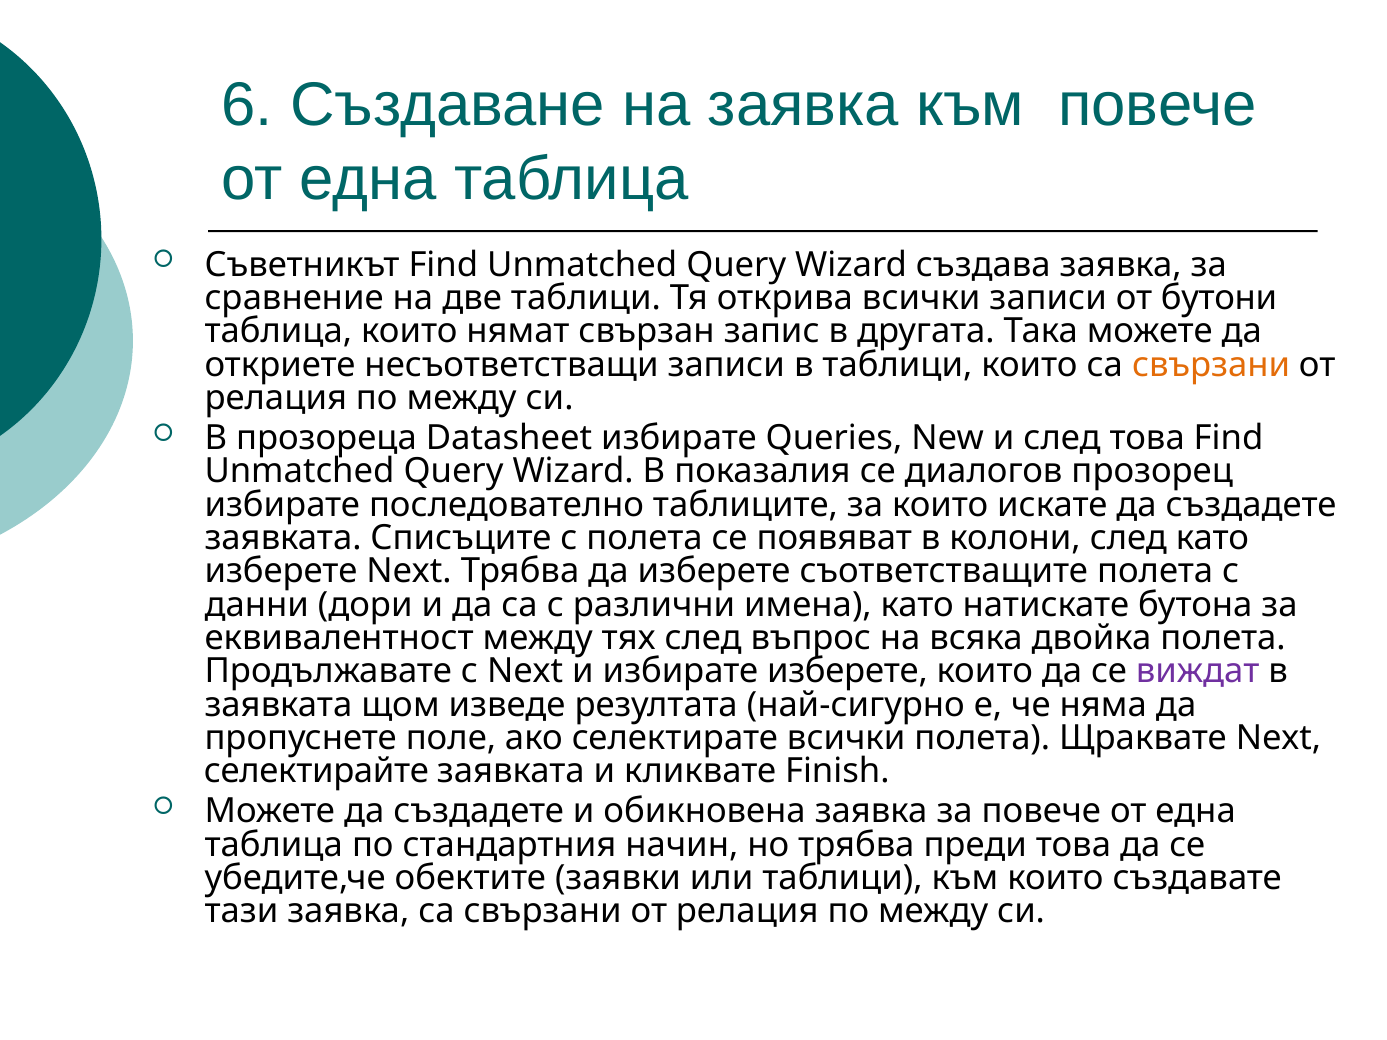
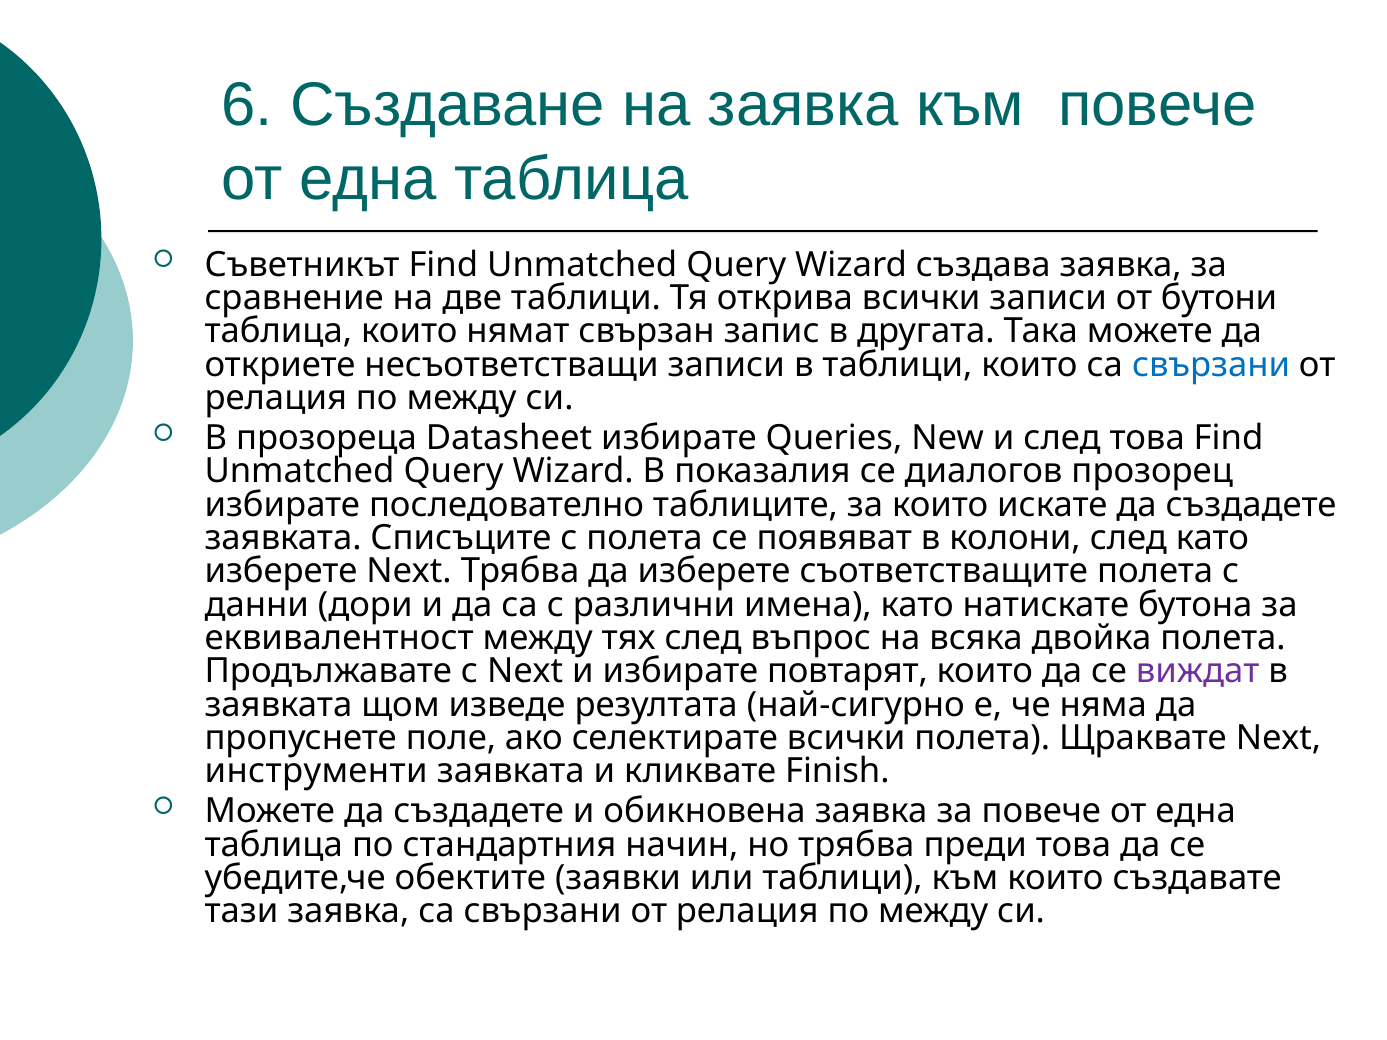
свързани at (1211, 365) colour: orange -> blue
избирате изберете: изберете -> повтарят
селектирайте: селектирайте -> инструменти
